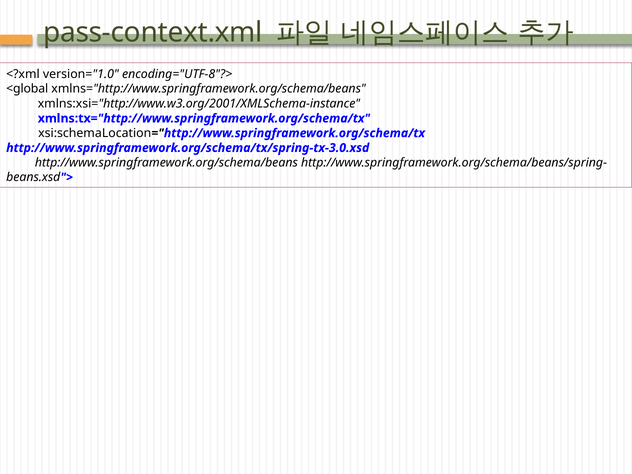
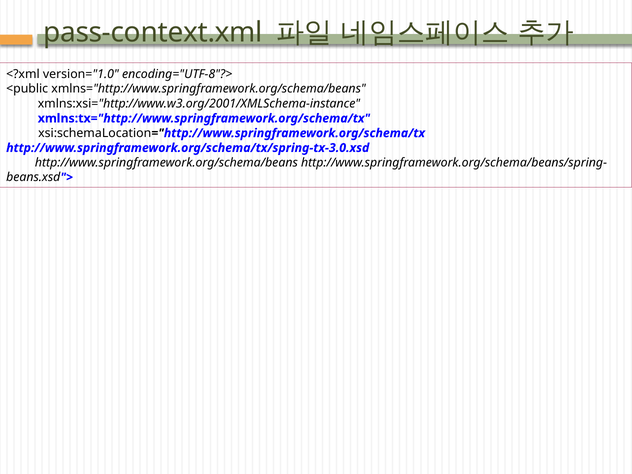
<global: <global -> <public
